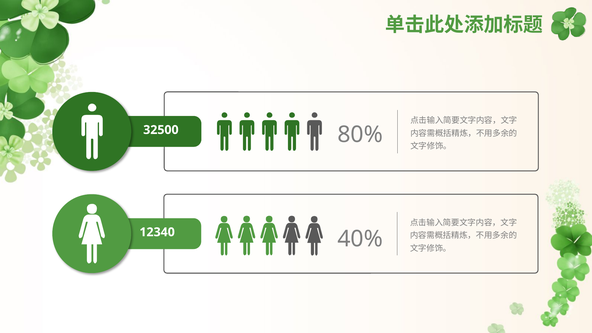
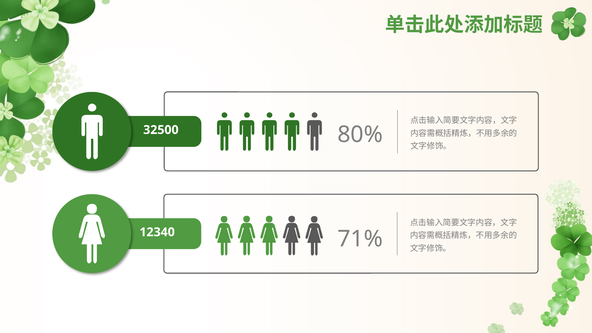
40%: 40% -> 71%
